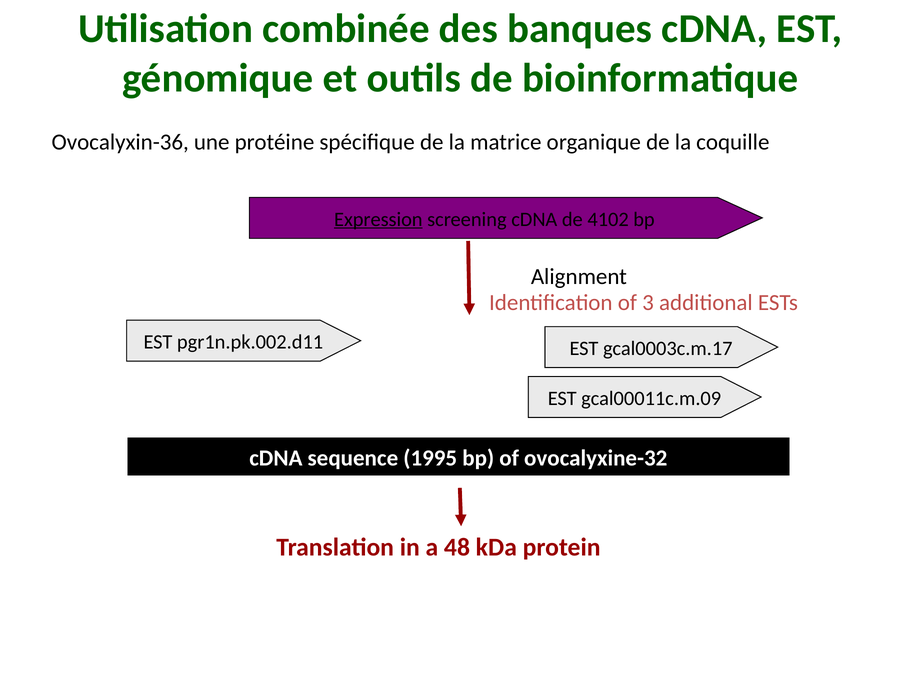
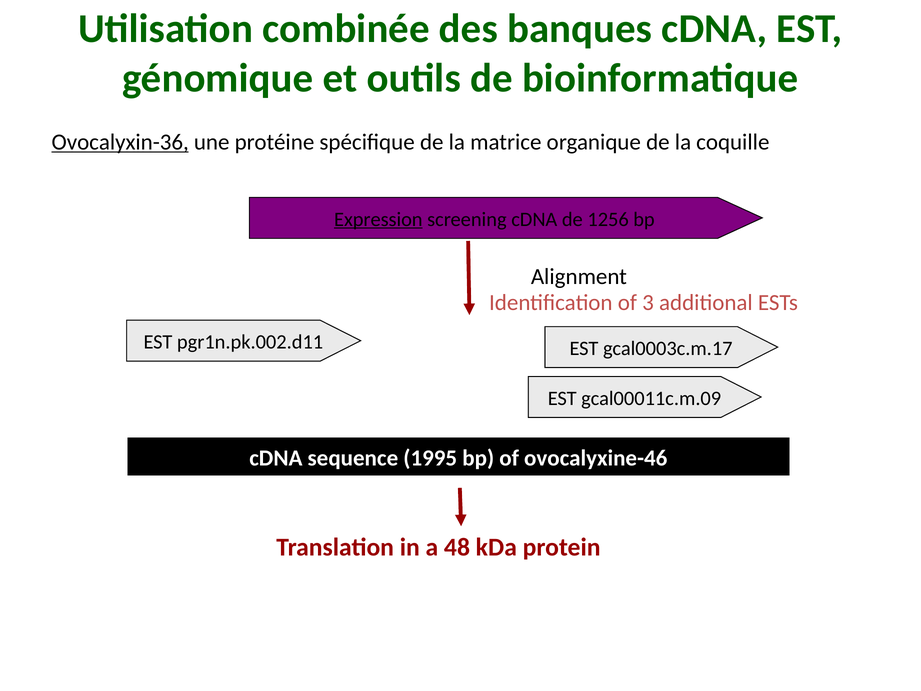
Ovocalyxin-36 underline: none -> present
4102: 4102 -> 1256
ovocalyxine-32: ovocalyxine-32 -> ovocalyxine-46
